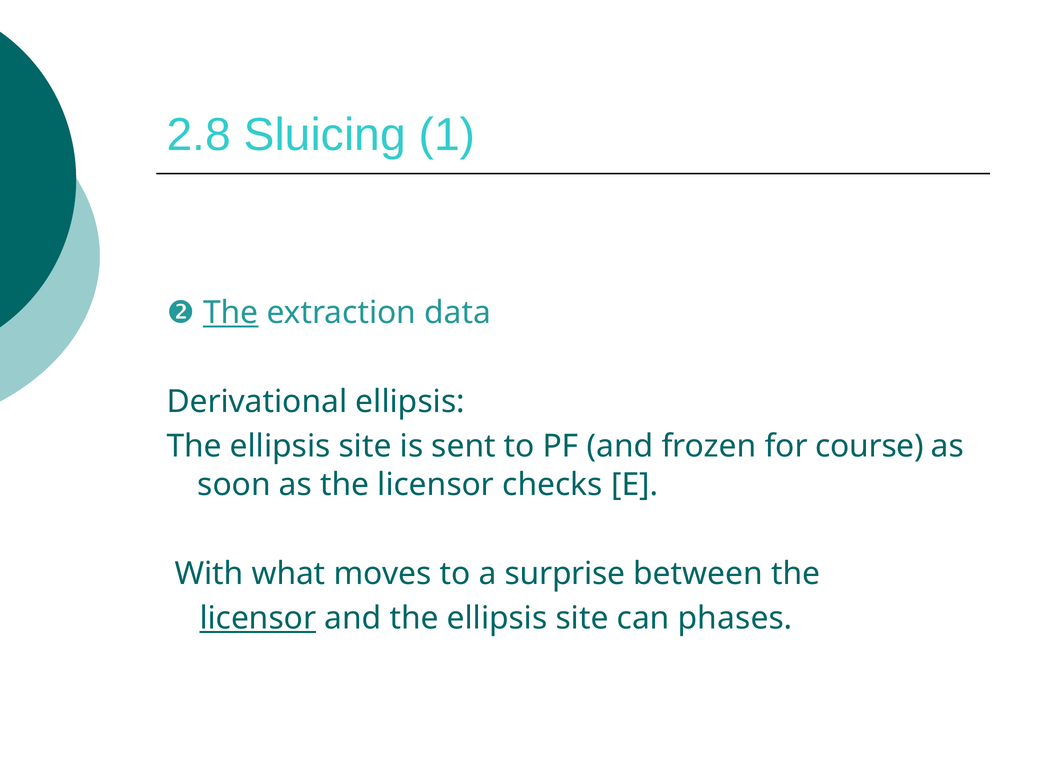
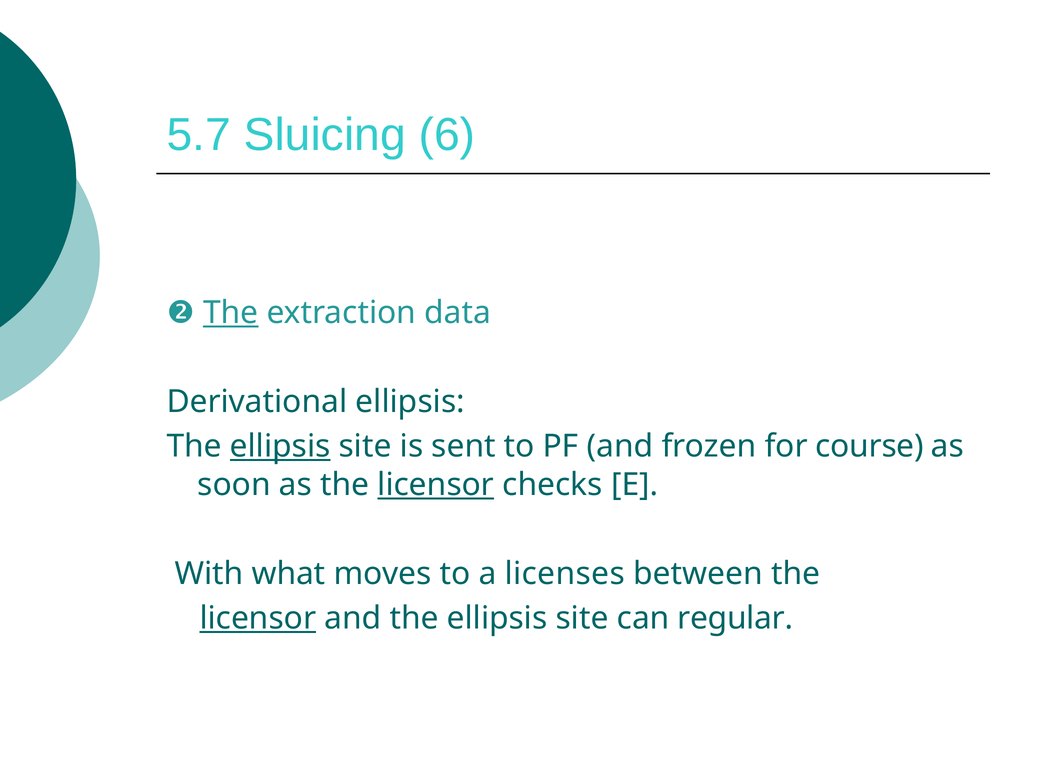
2.8: 2.8 -> 5.7
1: 1 -> 6
ellipsis at (280, 447) underline: none -> present
licensor at (436, 485) underline: none -> present
surprise: surprise -> licenses
phases: phases -> regular
